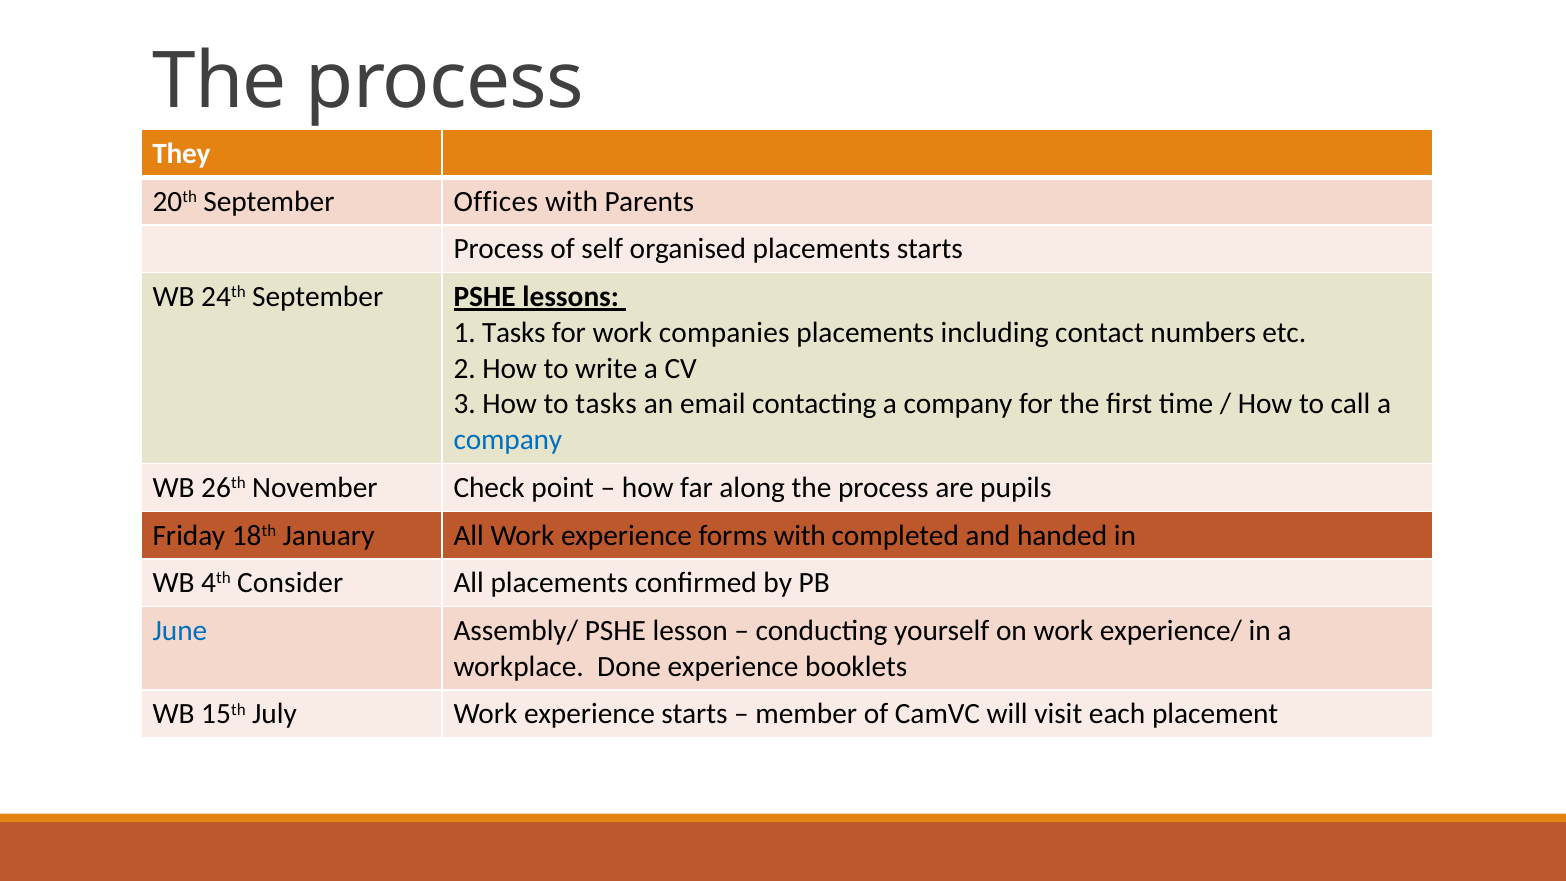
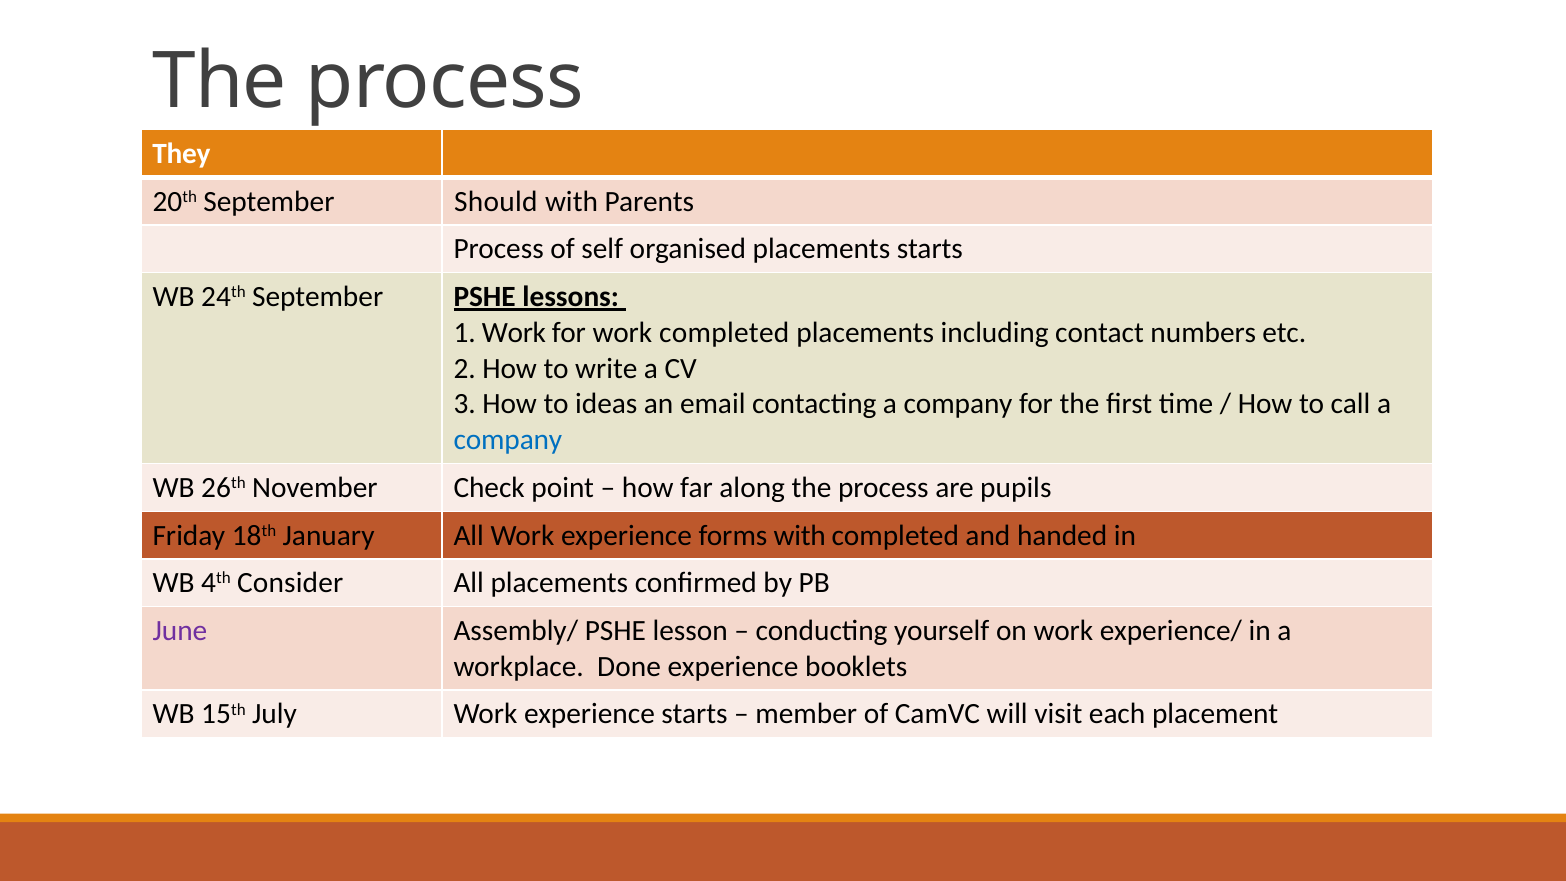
Offices: Offices -> Should
1 Tasks: Tasks -> Work
work companies: companies -> completed
to tasks: tasks -> ideas
June colour: blue -> purple
